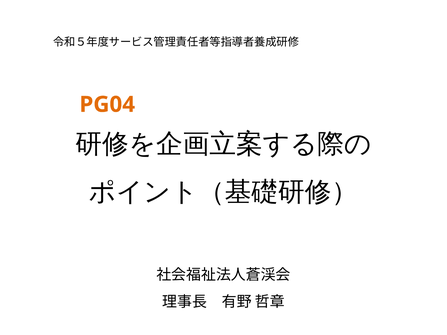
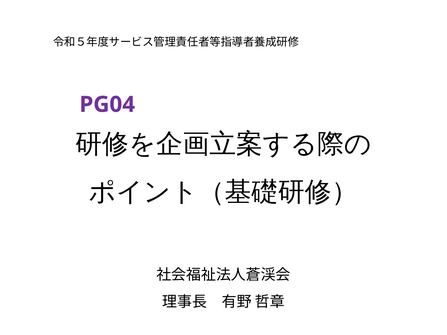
PG04 colour: orange -> purple
